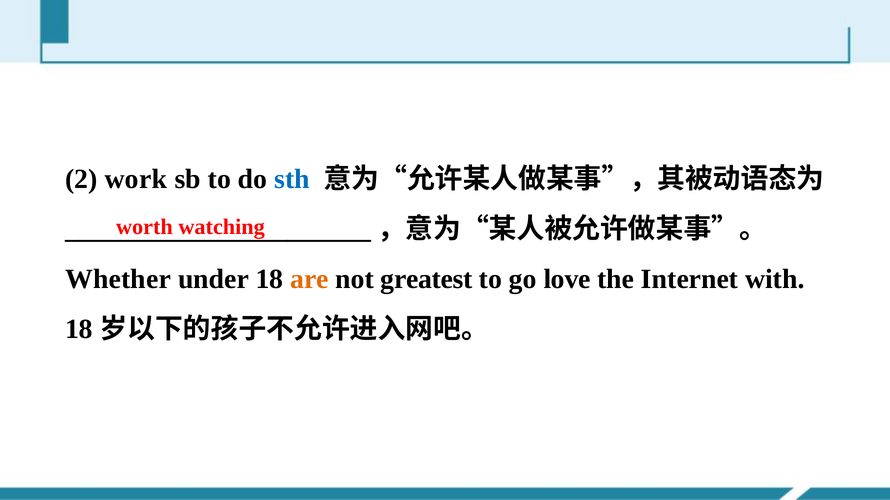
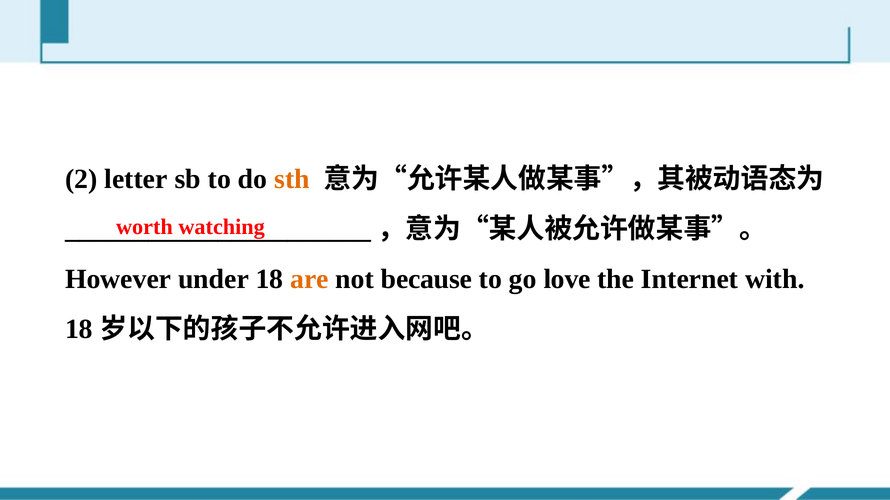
work: work -> letter
sth colour: blue -> orange
Whether: Whether -> However
greatest: greatest -> because
